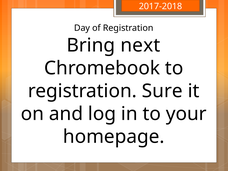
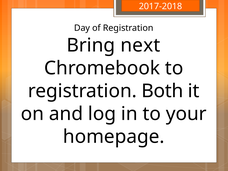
Sure: Sure -> Both
